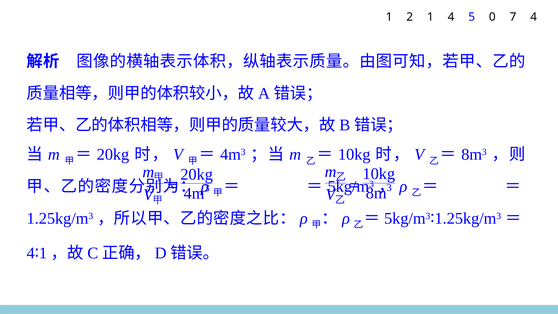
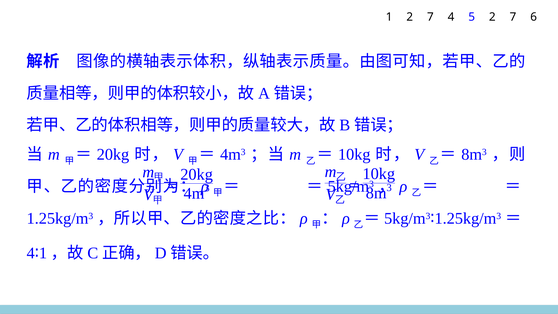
1 2 1: 1 -> 7
5 0: 0 -> 2
7 4: 4 -> 6
